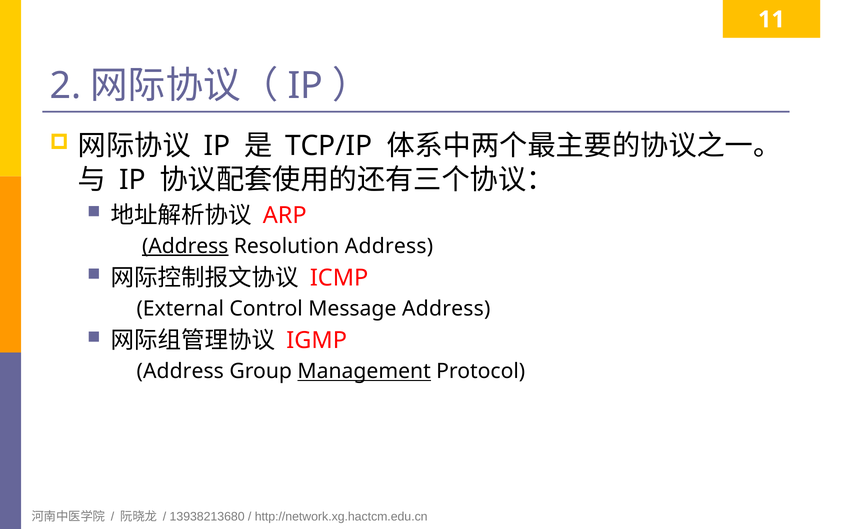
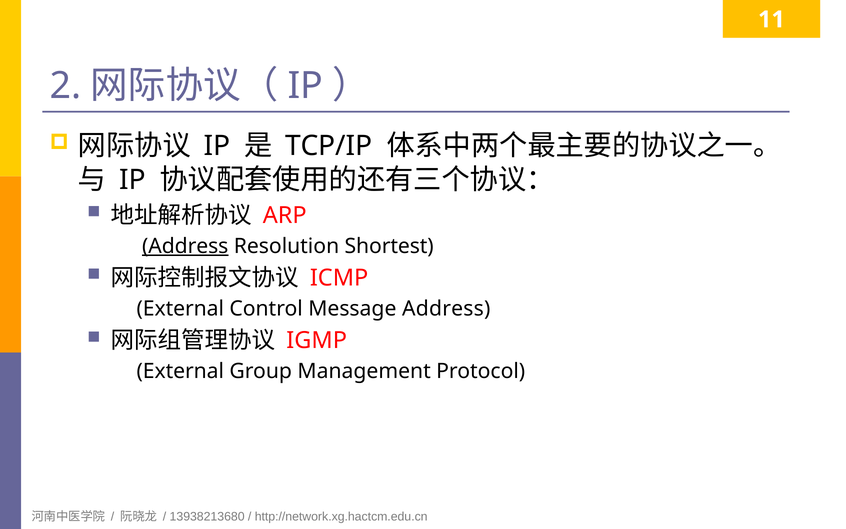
Resolution Address: Address -> Shortest
Address at (180, 371): Address -> External
Management underline: present -> none
